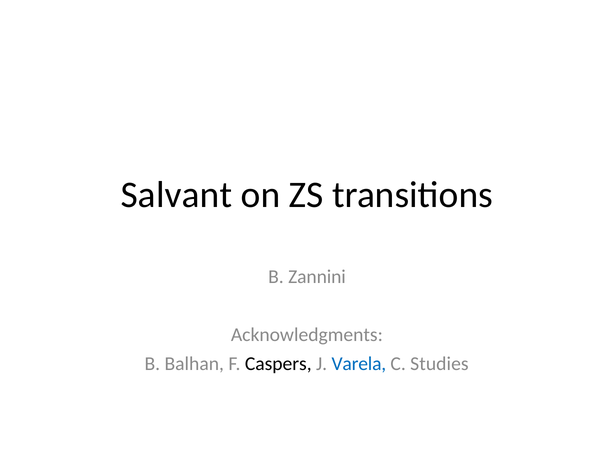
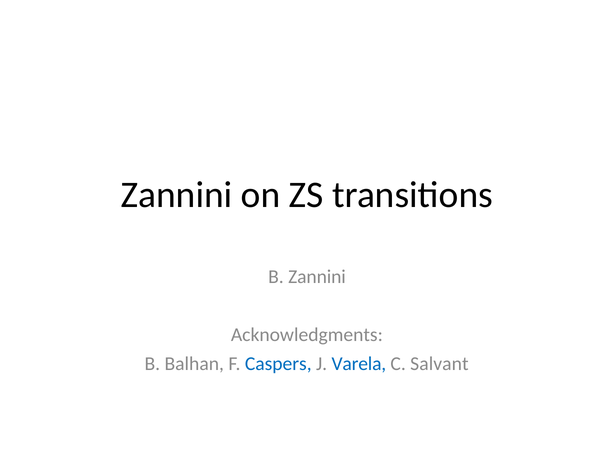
Salvant at (176, 195): Salvant -> Zannini
Caspers colour: black -> blue
Studies: Studies -> Salvant
